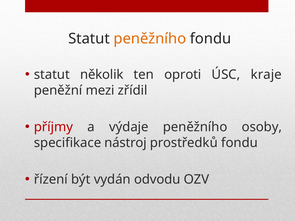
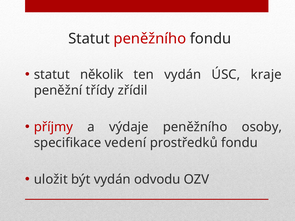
peněžního at (150, 39) colour: orange -> red
ten oproti: oproti -> vydán
mezi: mezi -> třídy
nástroj: nástroj -> vedení
řízení: řízení -> uložit
